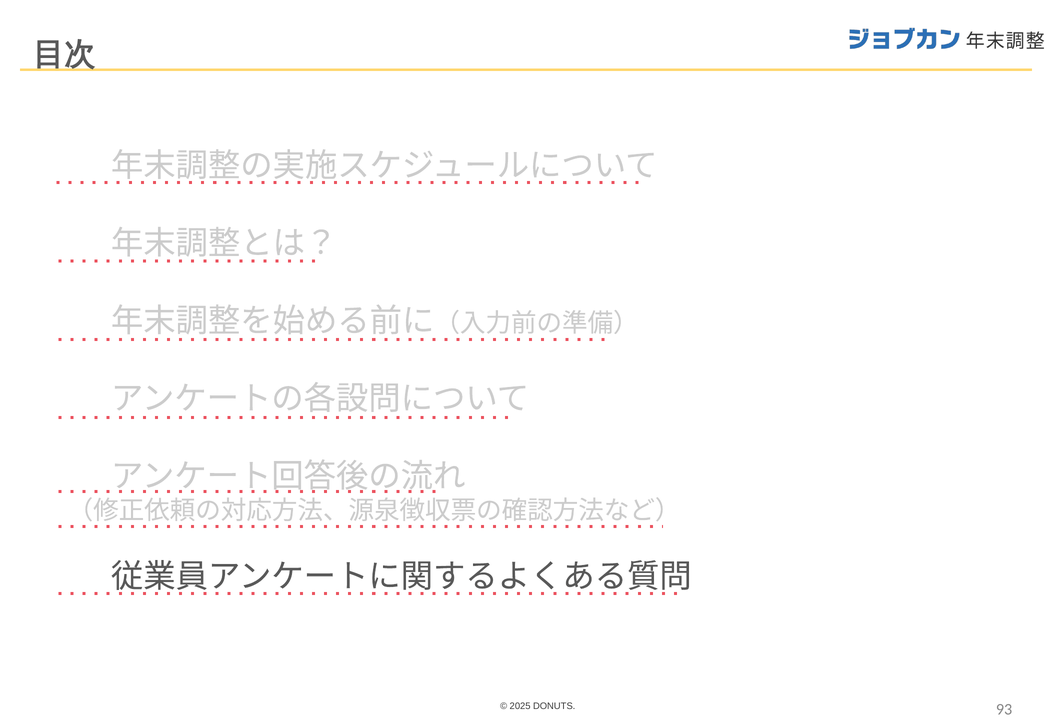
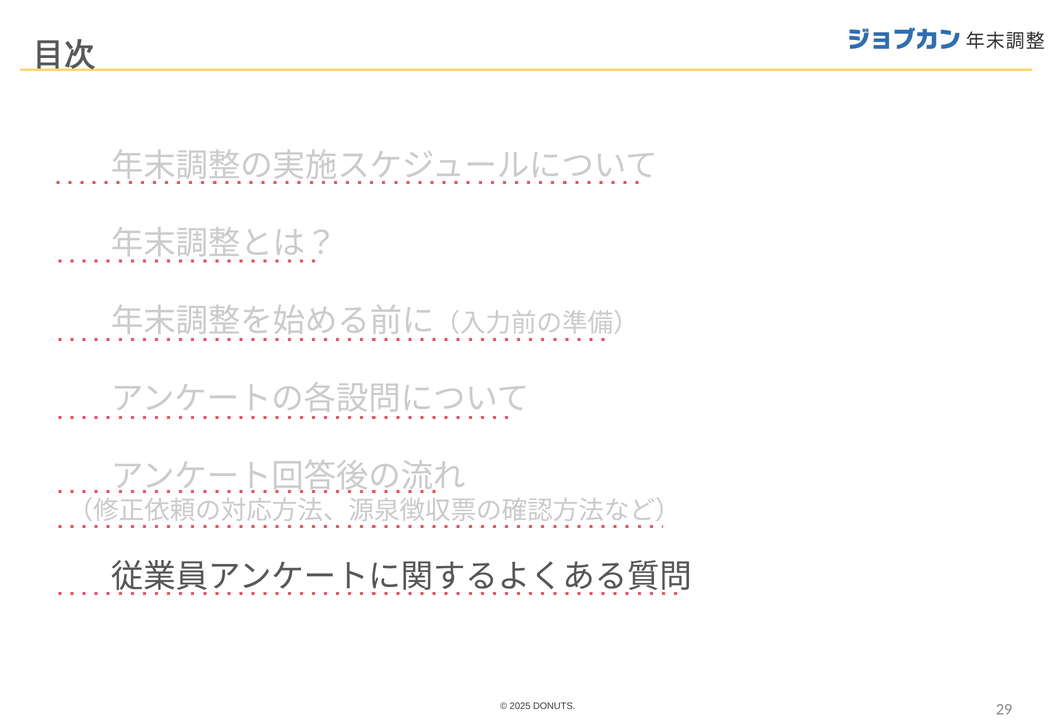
93: 93 -> 29
